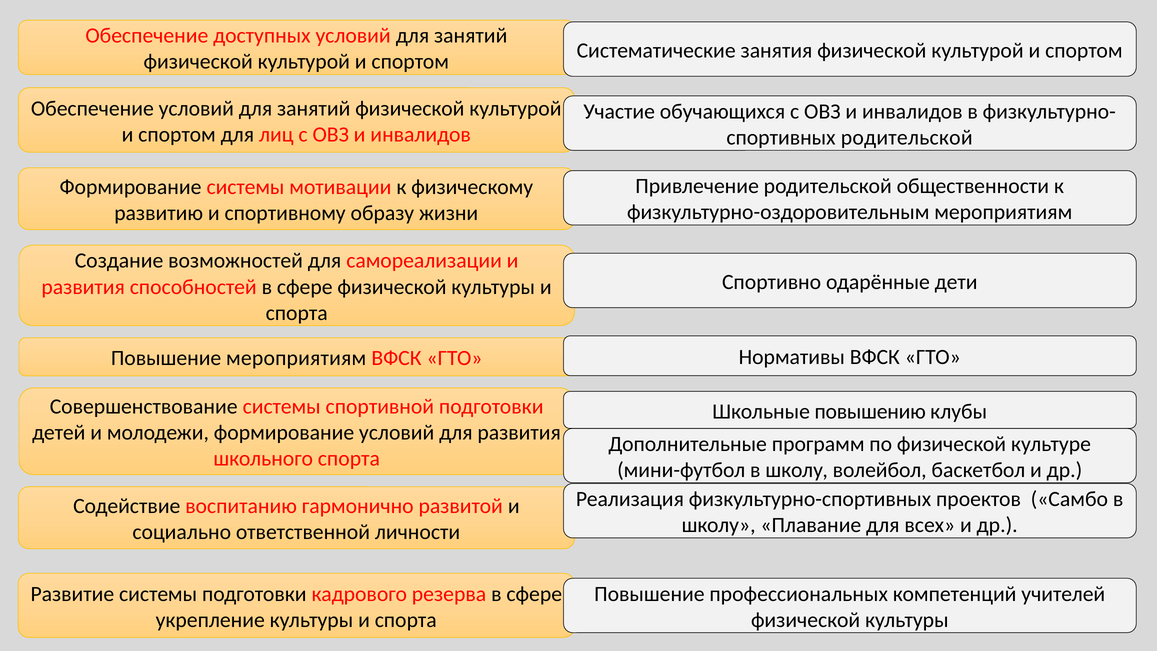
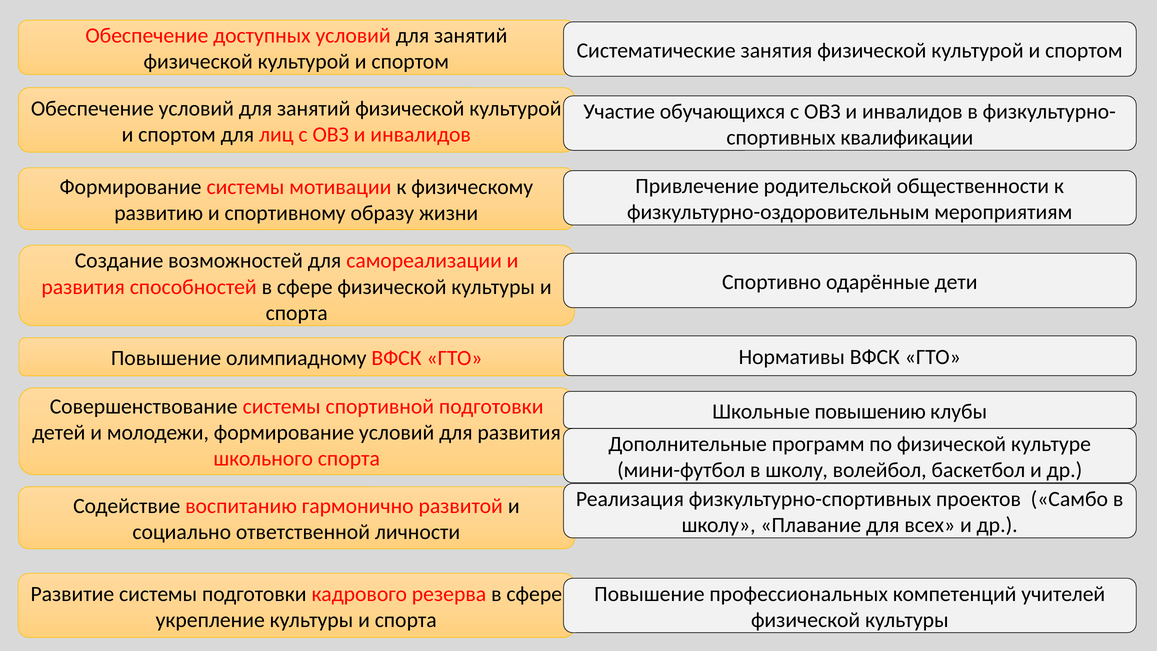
родительской at (907, 138): родительской -> квалификации
Повышение мероприятиям: мероприятиям -> олимпиадному
